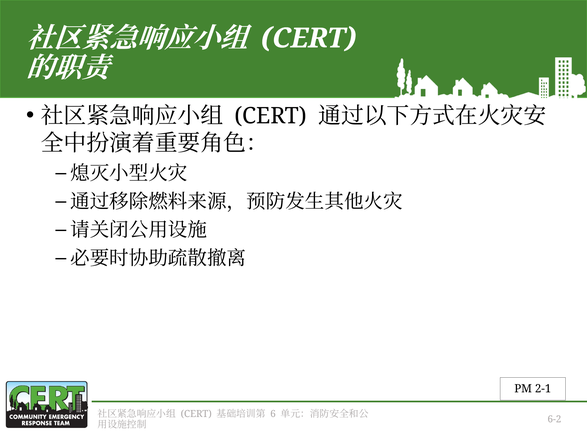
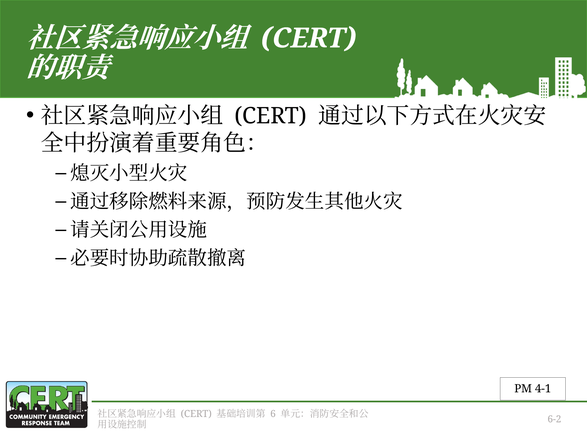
2-1: 2-1 -> 4-1
